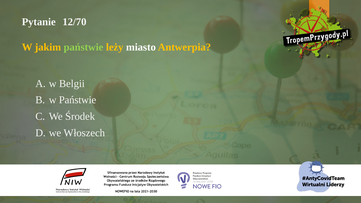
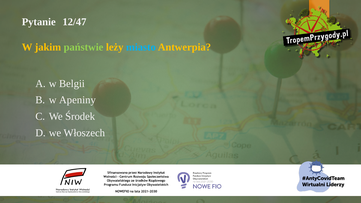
12/70: 12/70 -> 12/47
miasto colour: white -> light blue
w Państwie: Państwie -> Apeniny
